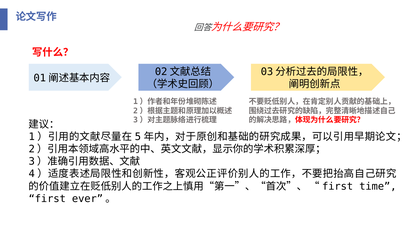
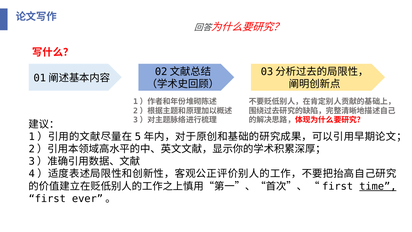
time underline: none -> present
